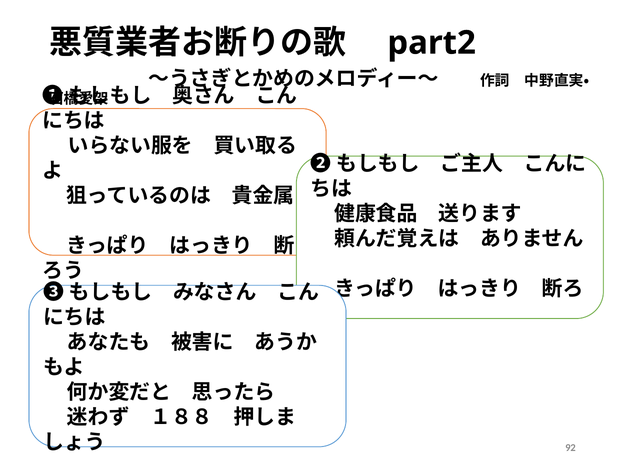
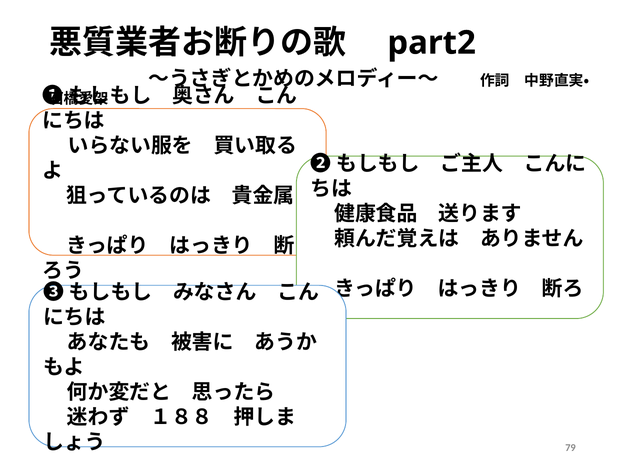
92: 92 -> 79
